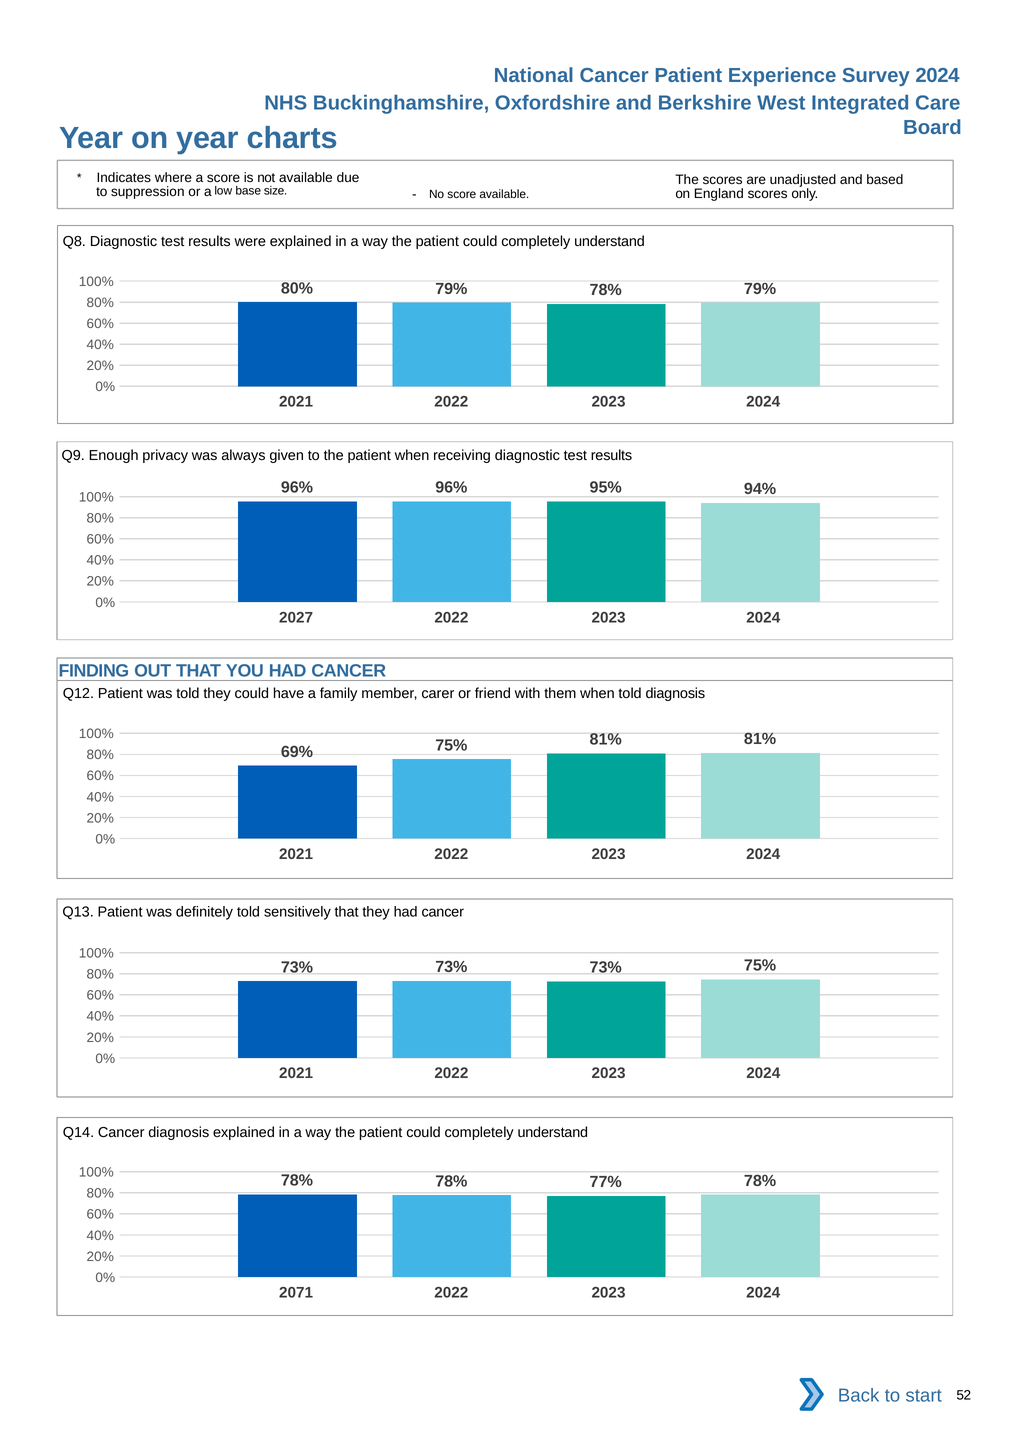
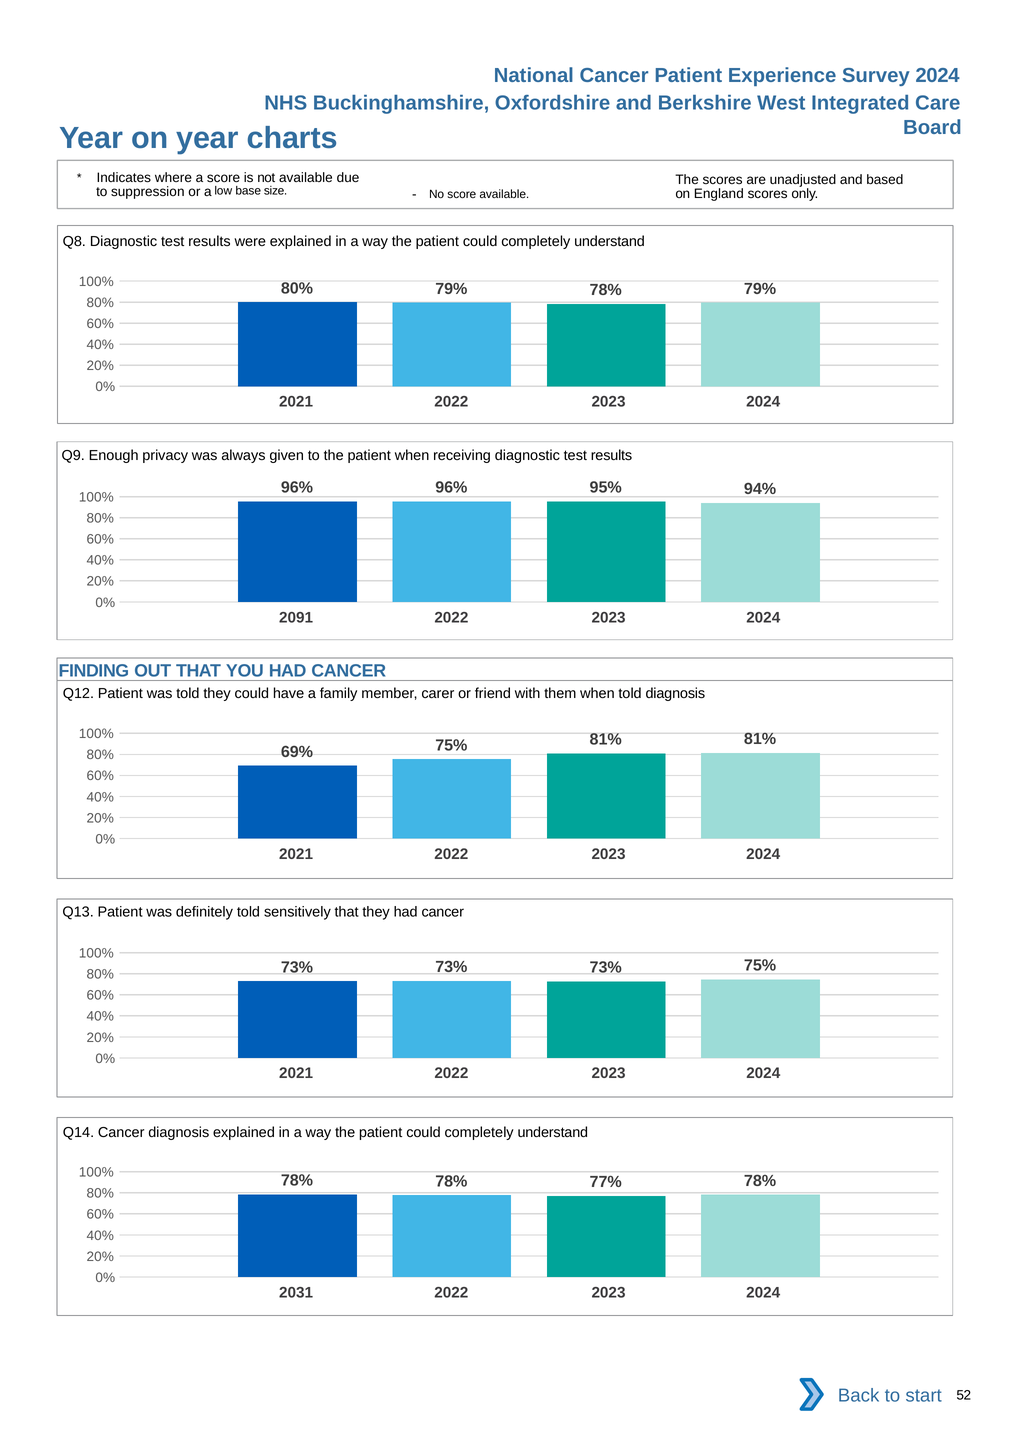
2027: 2027 -> 2091
2071: 2071 -> 2031
